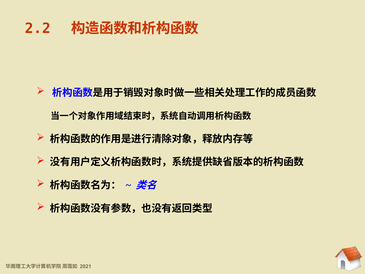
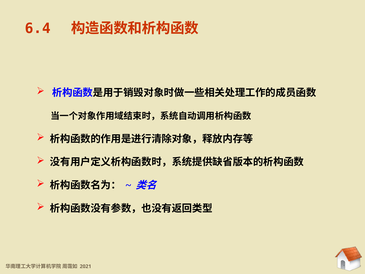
2.2: 2.2 -> 6.4
